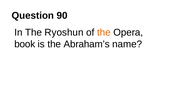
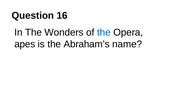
90: 90 -> 16
Ryoshun: Ryoshun -> Wonders
the at (104, 32) colour: orange -> blue
book: book -> apes
